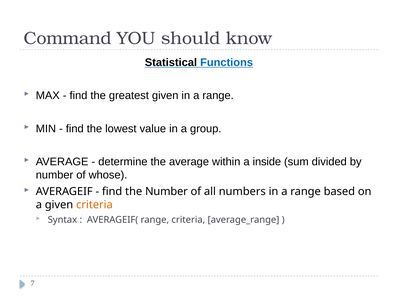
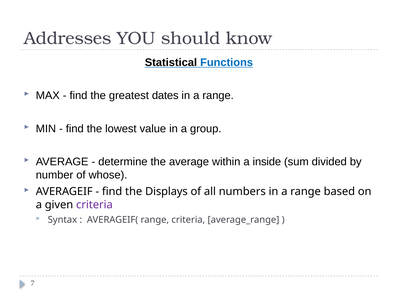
Command: Command -> Addresses
greatest given: given -> dates
the Number: Number -> Displays
criteria at (94, 205) colour: orange -> purple
